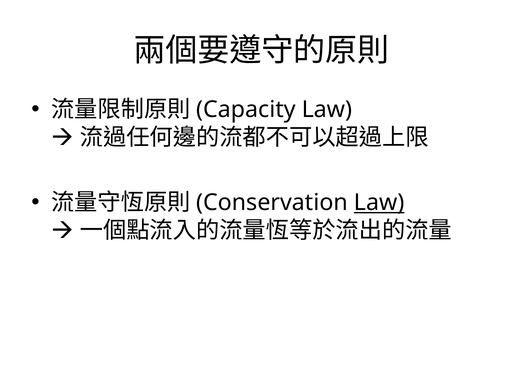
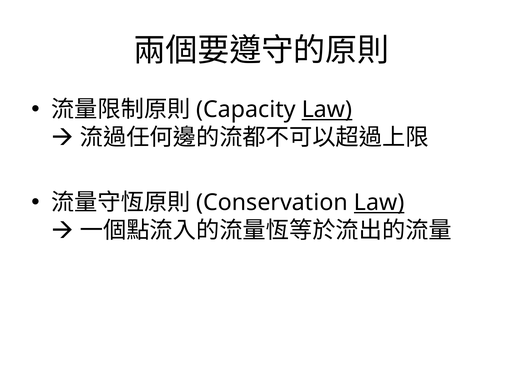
Law at (327, 110) underline: none -> present
